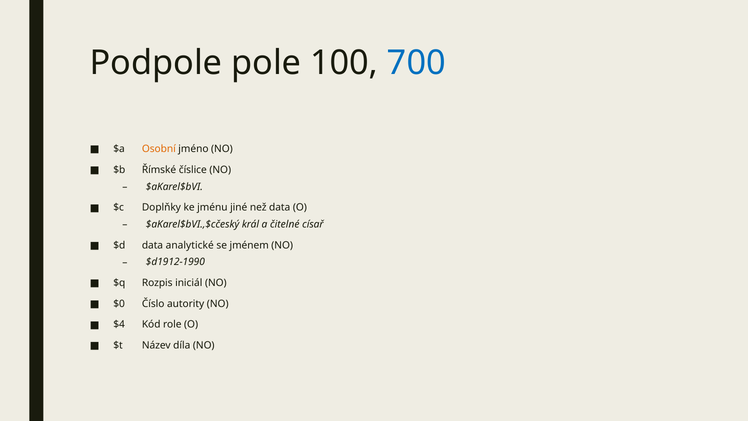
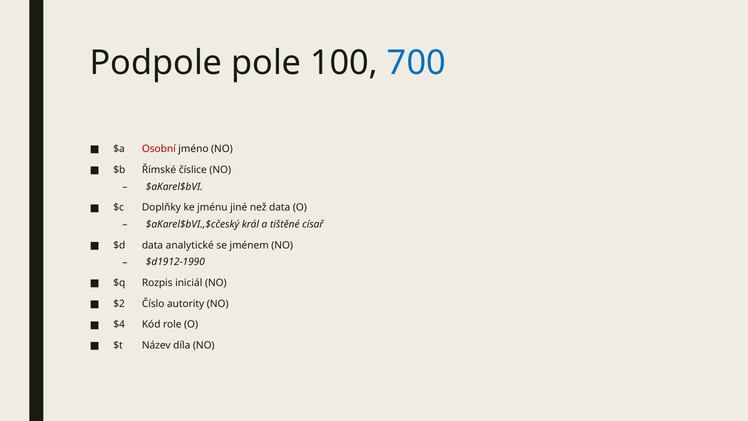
Osobní colour: orange -> red
čitelné: čitelné -> tištěné
$0: $0 -> $2
